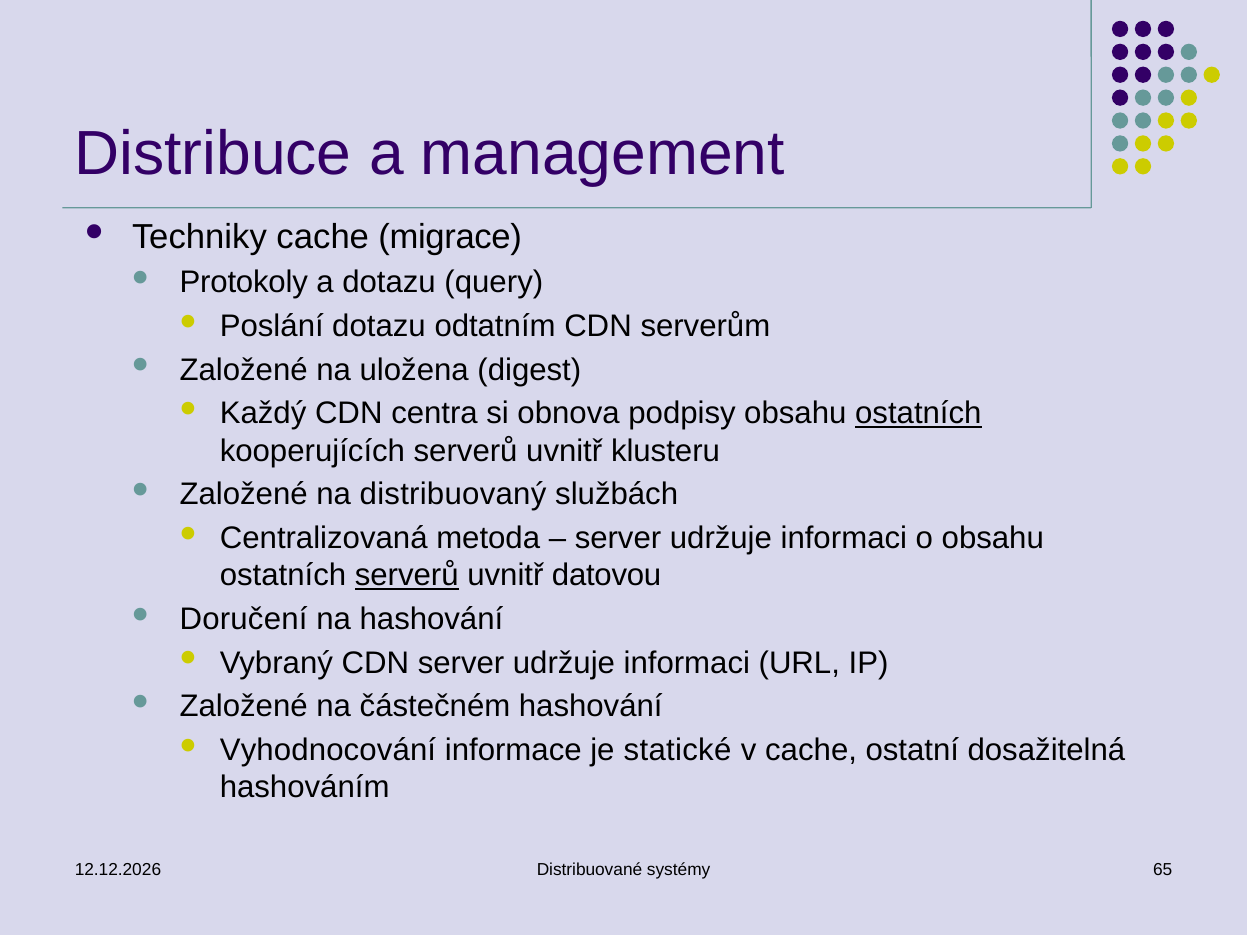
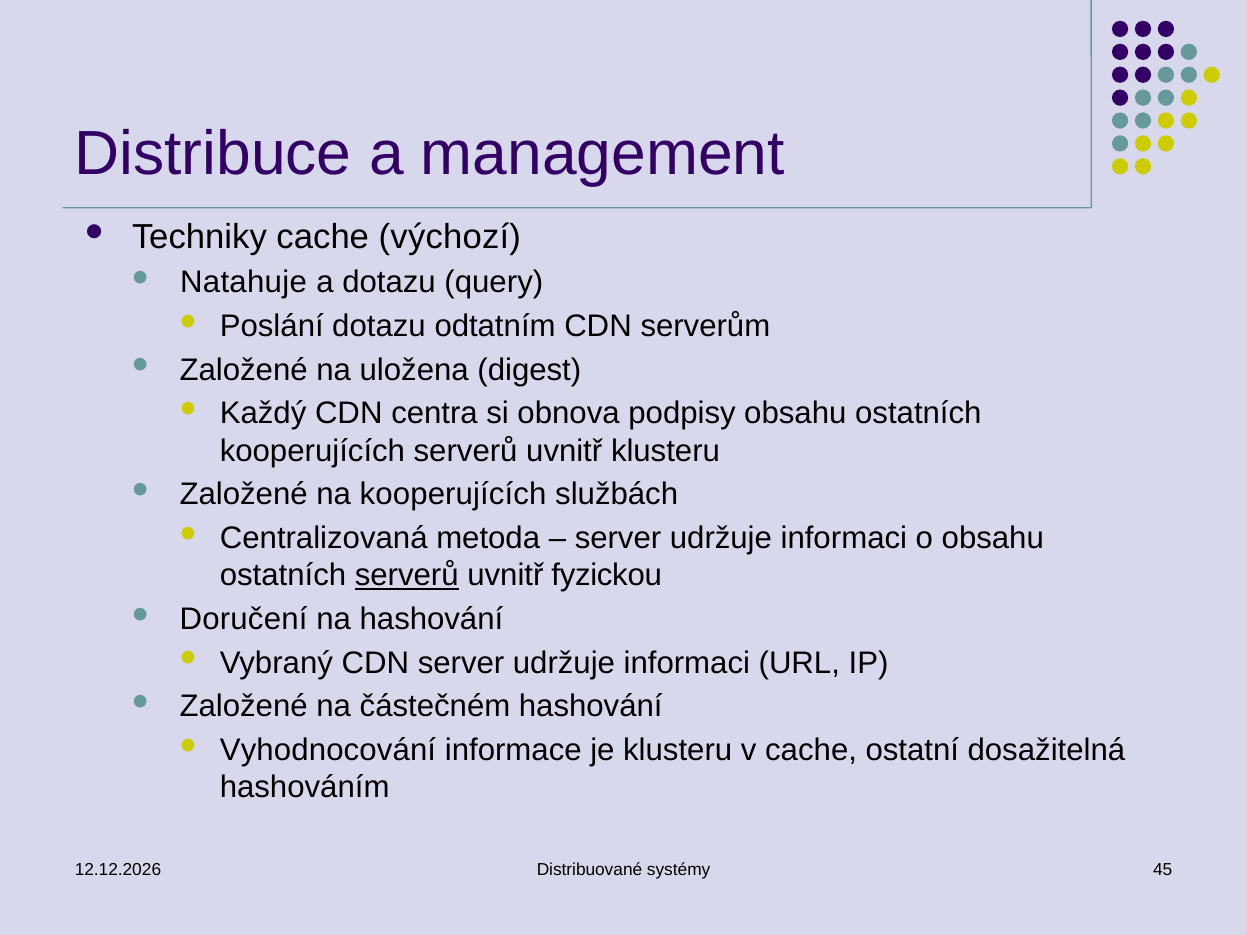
migrace: migrace -> výchozí
Protokoly: Protokoly -> Natahuje
ostatních at (918, 414) underline: present -> none
na distribuovaný: distribuovaný -> kooperujících
datovou: datovou -> fyzickou
je statické: statické -> klusteru
65: 65 -> 45
